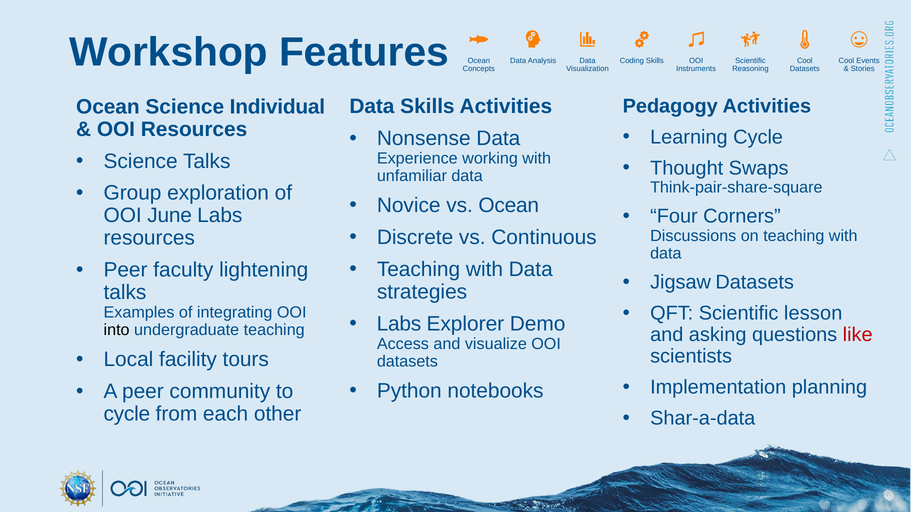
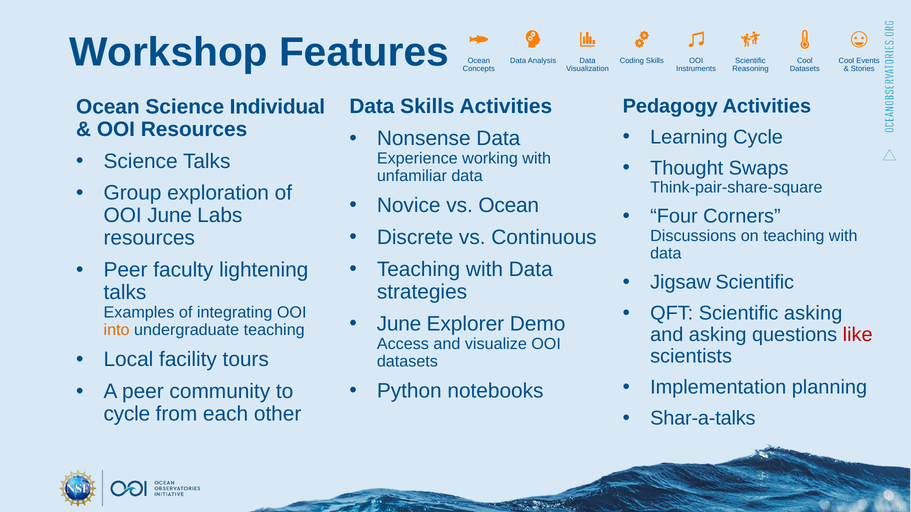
Jigsaw Datasets: Datasets -> Scientific
Scientific lesson: lesson -> asking
Labs at (399, 324): Labs -> June
into colour: black -> orange
Shar-a-data: Shar-a-data -> Shar-a-talks
